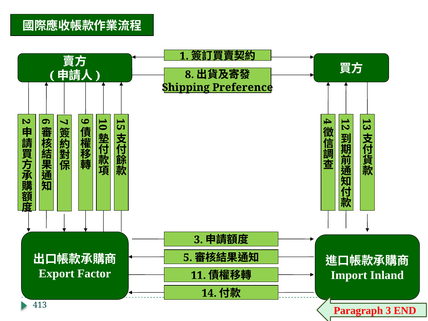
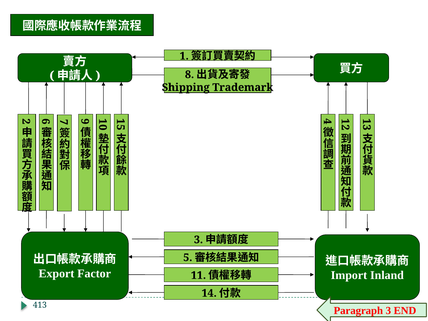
Preference: Preference -> Trademark
